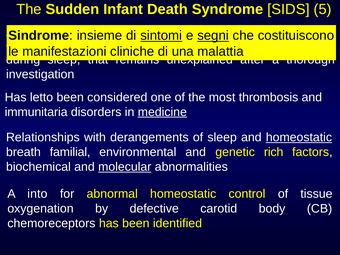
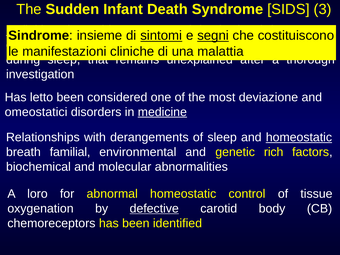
5: 5 -> 3
thrombosis: thrombosis -> deviazione
immunitaria: immunitaria -> omeostatici
molecular underline: present -> none
into: into -> loro
defective underline: none -> present
